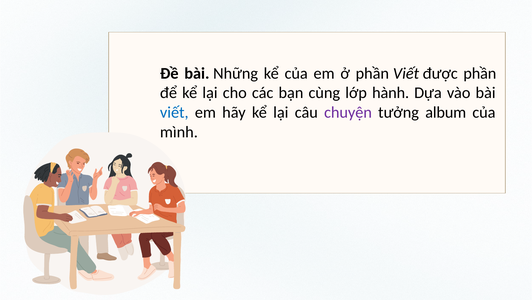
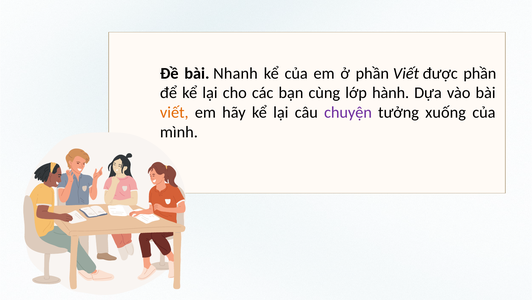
Những: Những -> Nhanh
viết at (174, 112) colour: blue -> orange
album: album -> xuống
